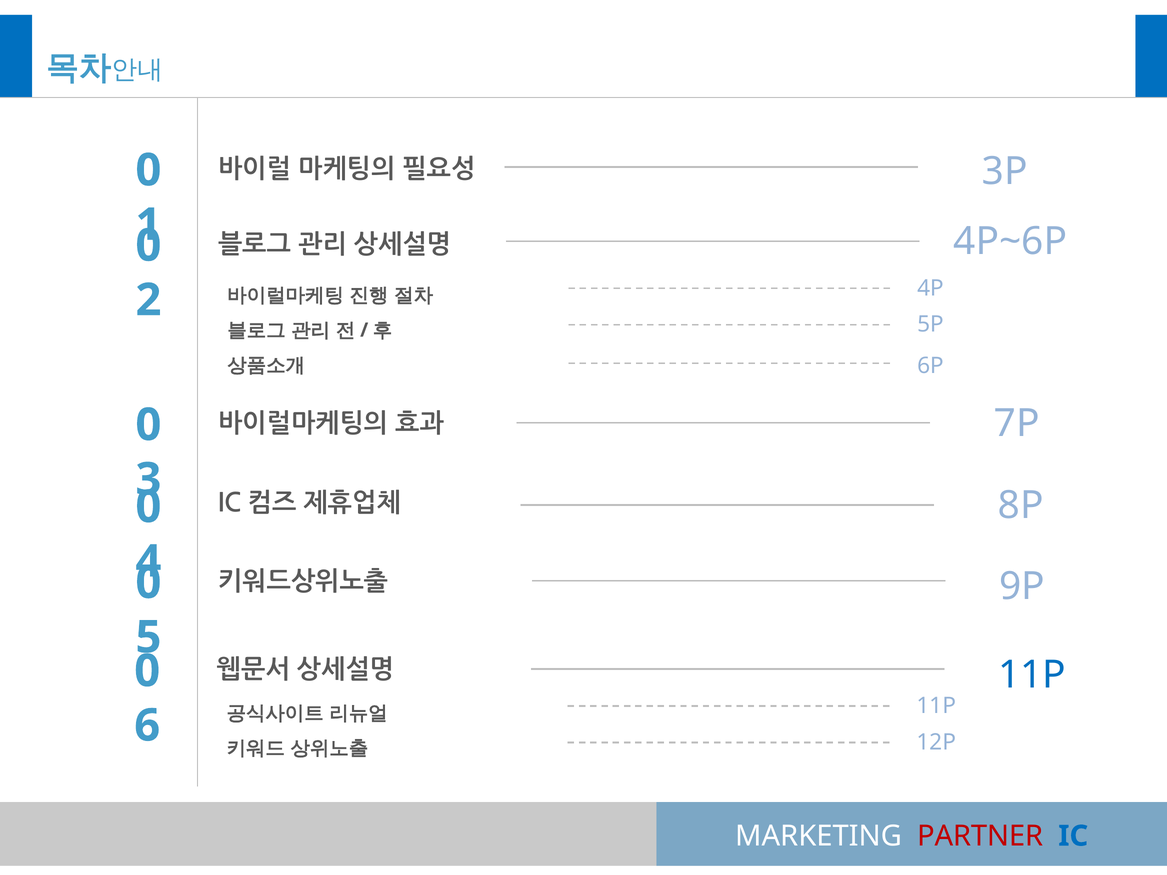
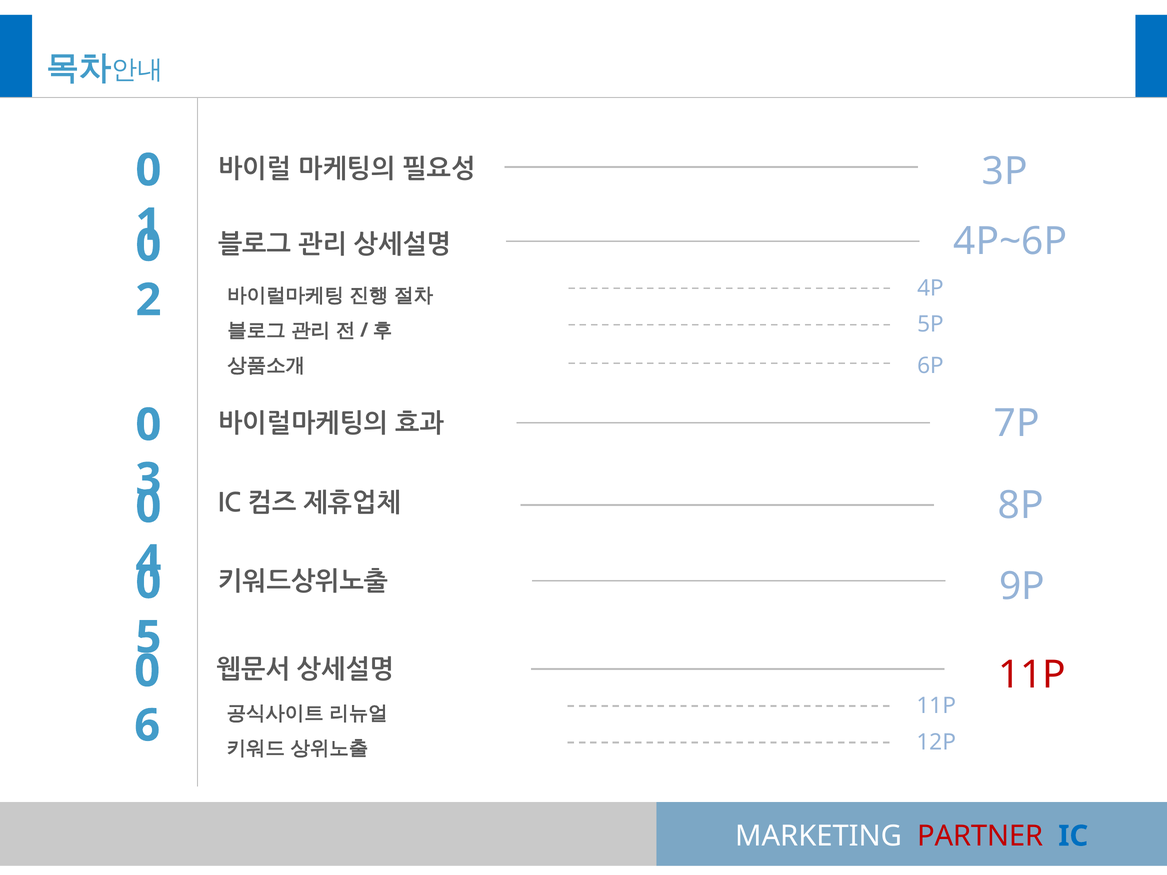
11P at (1032, 675) colour: blue -> red
